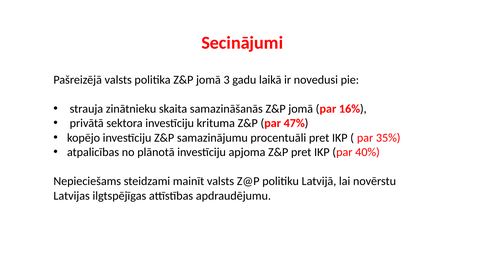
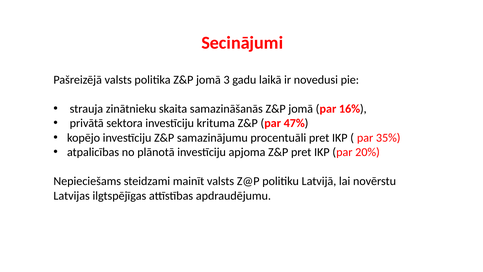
40%: 40% -> 20%
